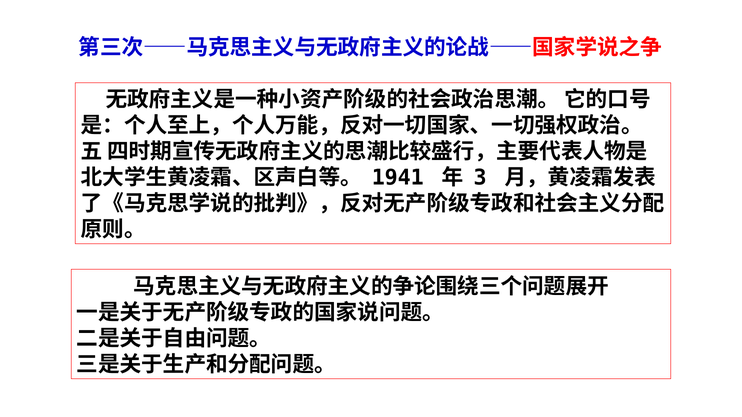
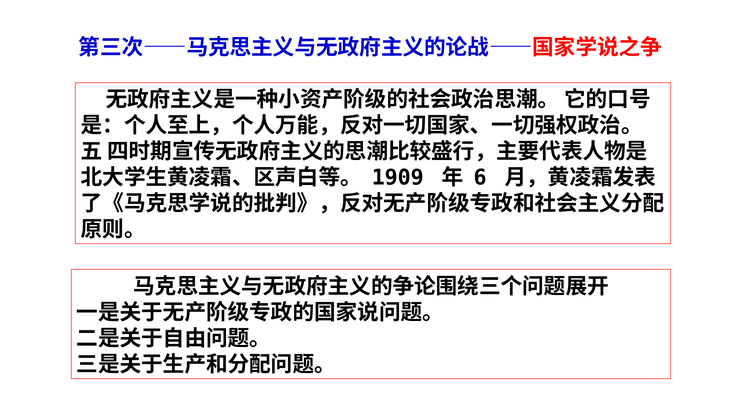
1941: 1941 -> 1909
3: 3 -> 6
